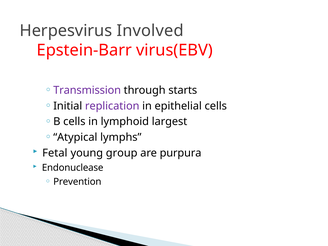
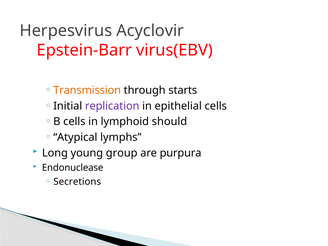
Involved: Involved -> Acyclovir
Transmission colour: purple -> orange
largest: largest -> should
Fetal: Fetal -> Long
Prevention: Prevention -> Secretions
